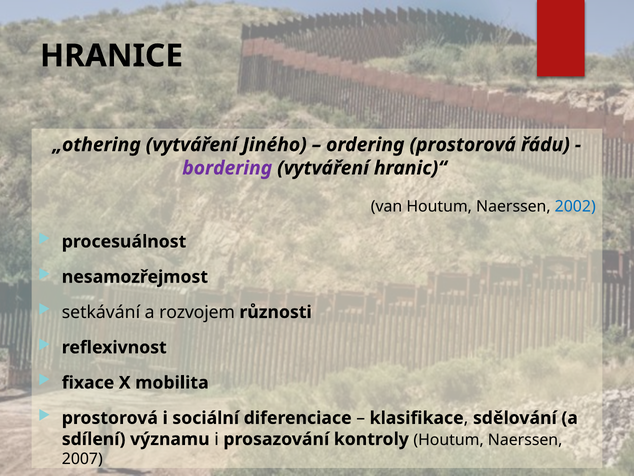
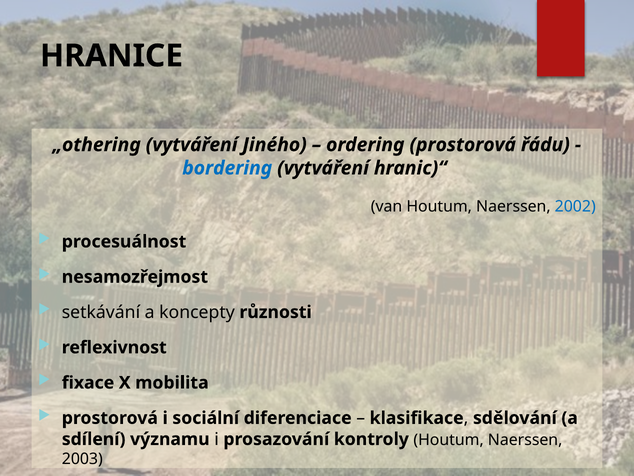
bordering colour: purple -> blue
rozvojem: rozvojem -> koncepty
2007: 2007 -> 2003
